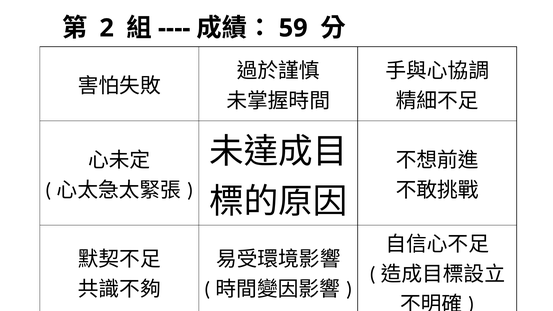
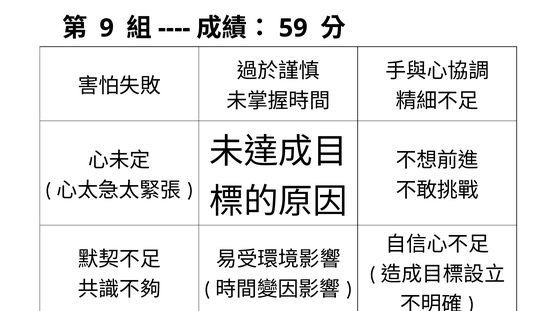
2: 2 -> 9
